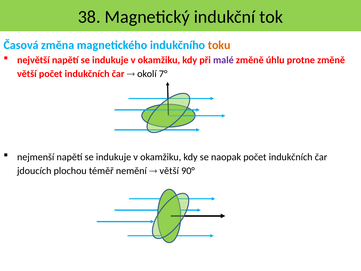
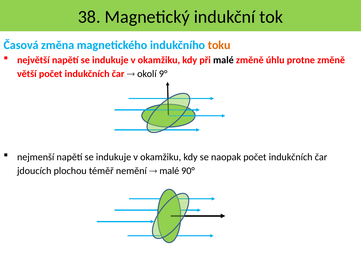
malé at (223, 60) colour: purple -> black
7°: 7° -> 9°
větší at (169, 171): větší -> malé
